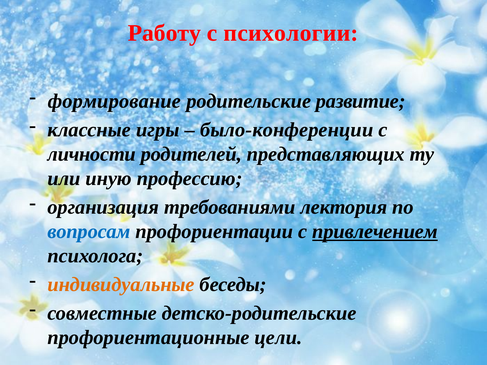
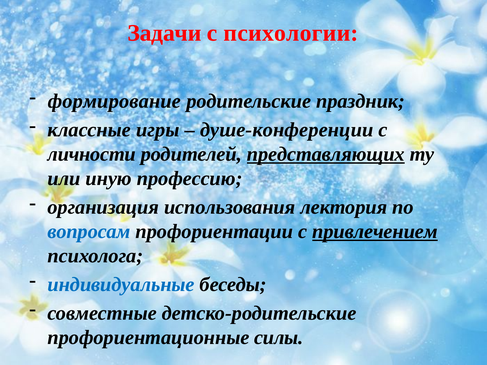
Работу: Работу -> Задачи
развитие: развитие -> праздник
было-конференции: было-конференции -> душе-конференции
представляющих underline: none -> present
требованиями: требованиями -> использования
индивидуальные colour: orange -> blue
цели: цели -> силы
